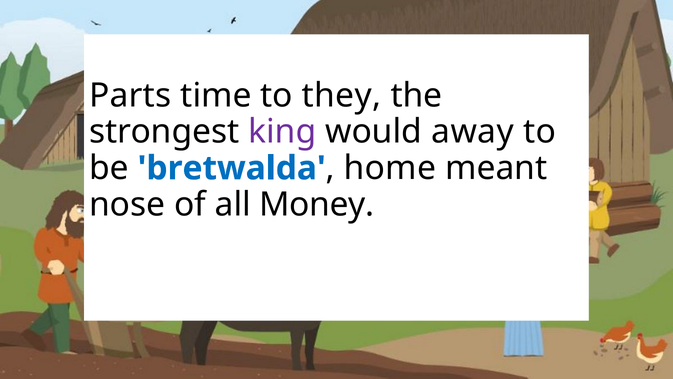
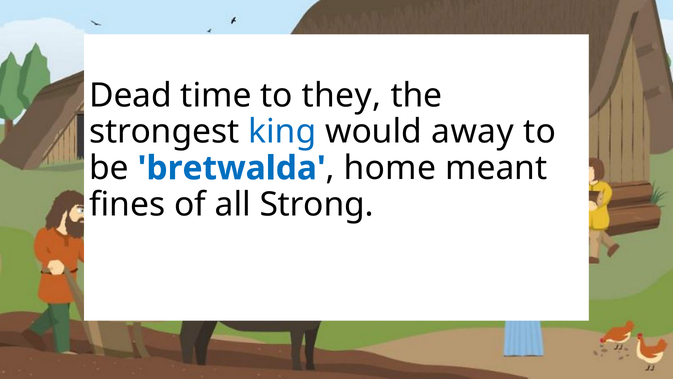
Parts: Parts -> Dead
king colour: purple -> blue
nose: nose -> fines
Money: Money -> Strong
